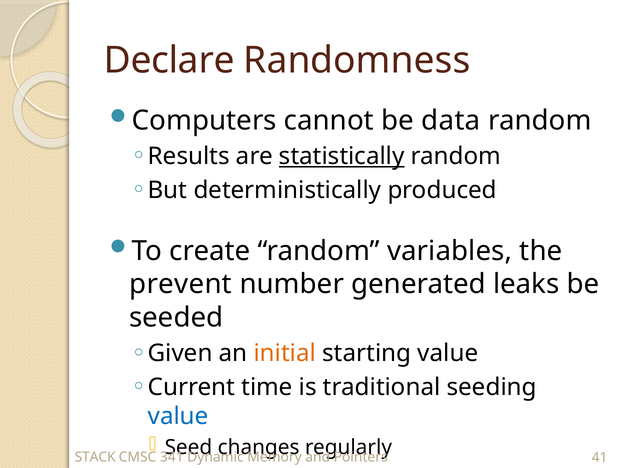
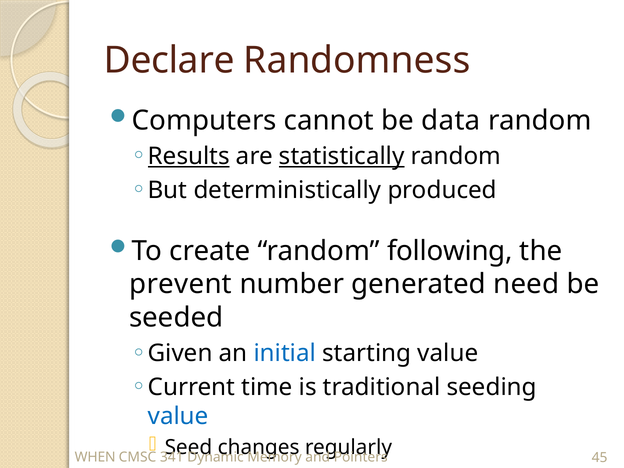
Results underline: none -> present
variables: variables -> following
leaks: leaks -> need
initial colour: orange -> blue
STACK: STACK -> WHEN
41: 41 -> 45
